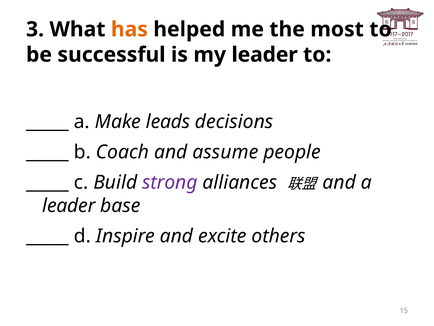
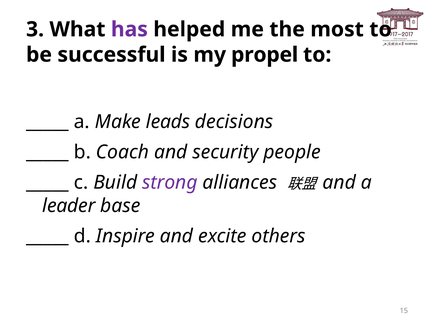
has colour: orange -> purple
my leader: leader -> propel
assume: assume -> security
